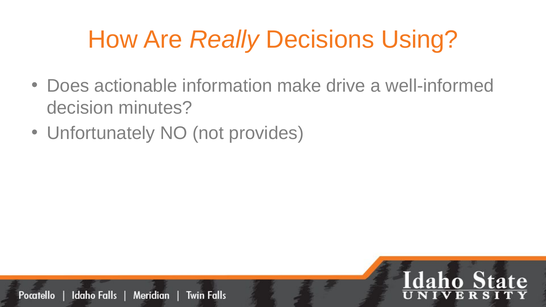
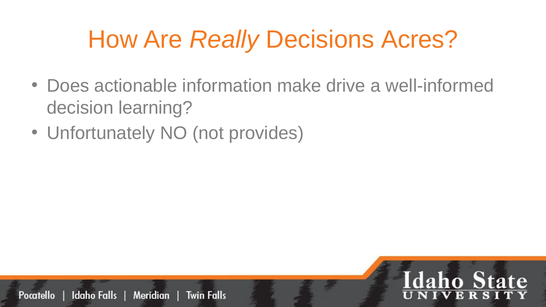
Using: Using -> Acres
minutes: minutes -> learning
